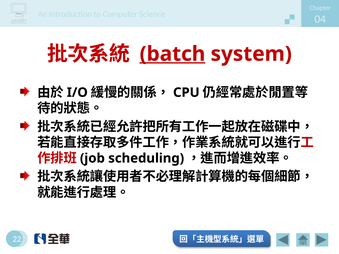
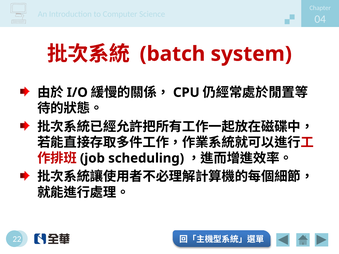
batch underline: present -> none
